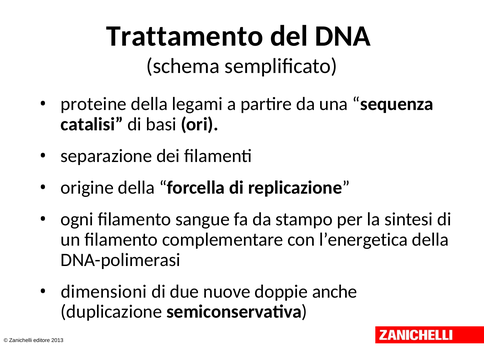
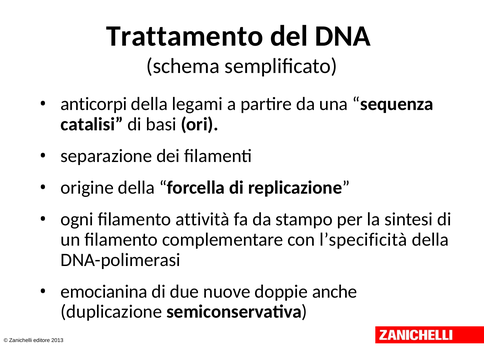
proteine: proteine -> anticorpi
sangue: sangue -> attività
l’energetica: l’energetica -> l’specificità
dimensioni: dimensioni -> emocianina
